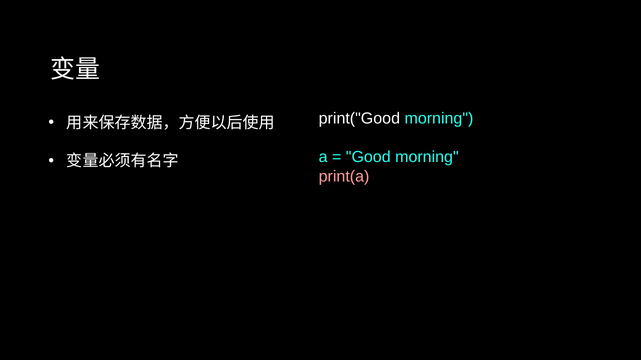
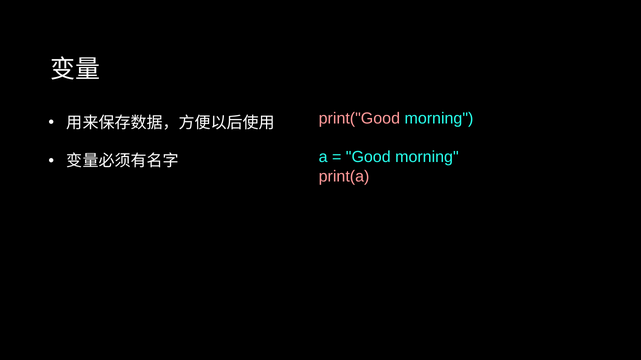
print("Good colour: white -> pink
